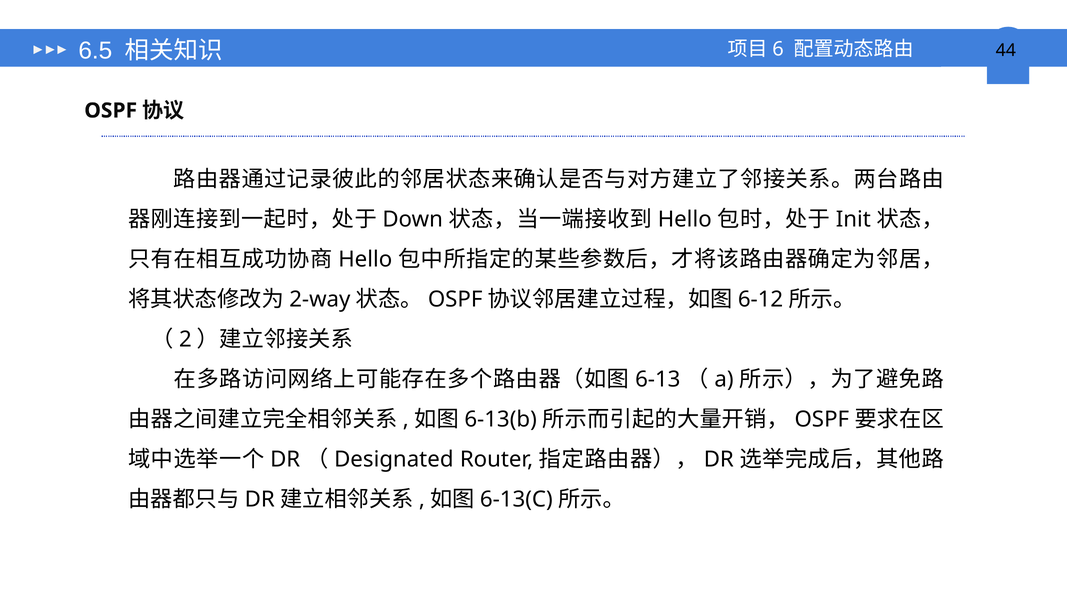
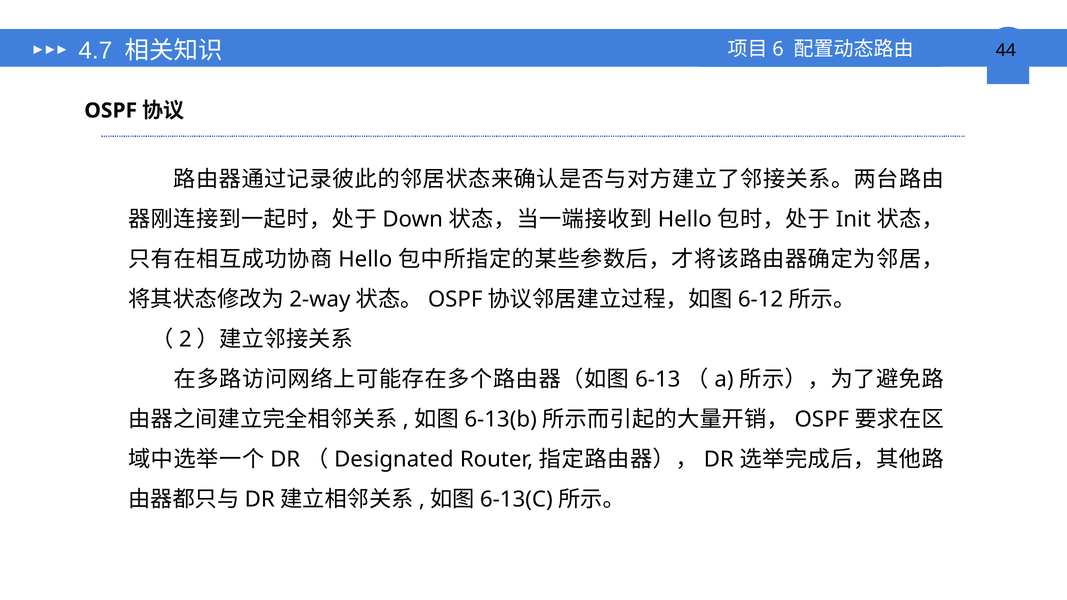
6.5: 6.5 -> 4.7
